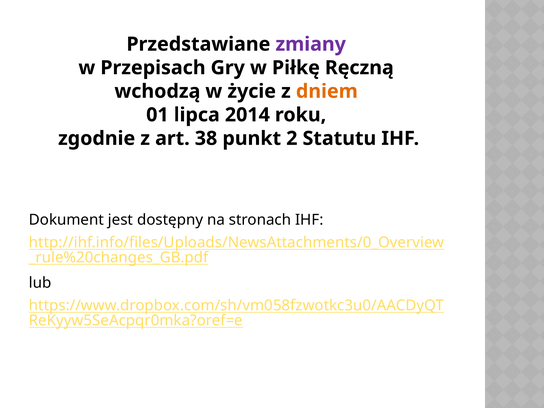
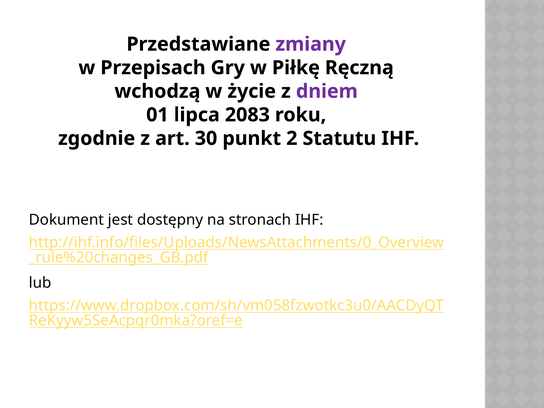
dniem colour: orange -> purple
2014: 2014 -> 2083
38: 38 -> 30
